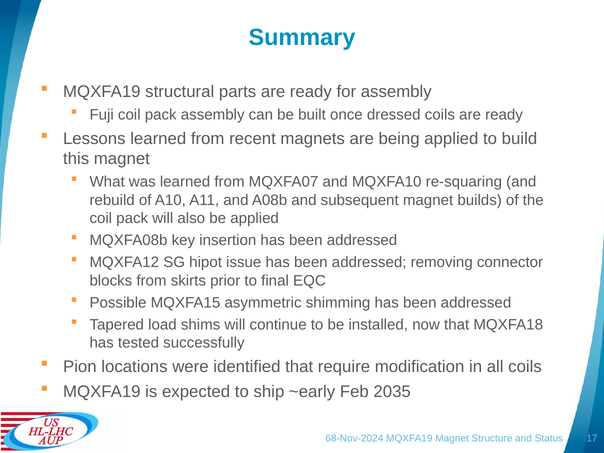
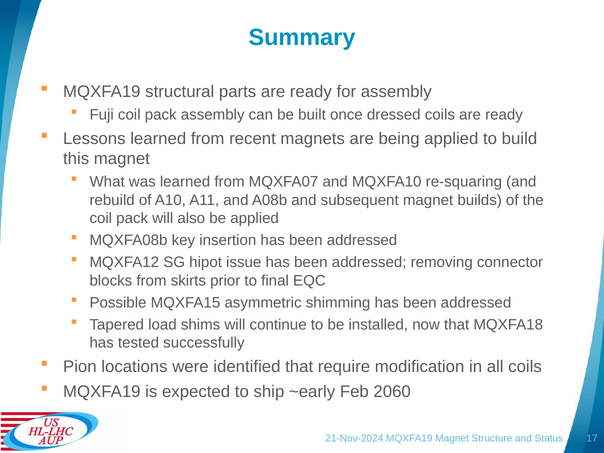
2035: 2035 -> 2060
68-Nov-2024: 68-Nov-2024 -> 21-Nov-2024
